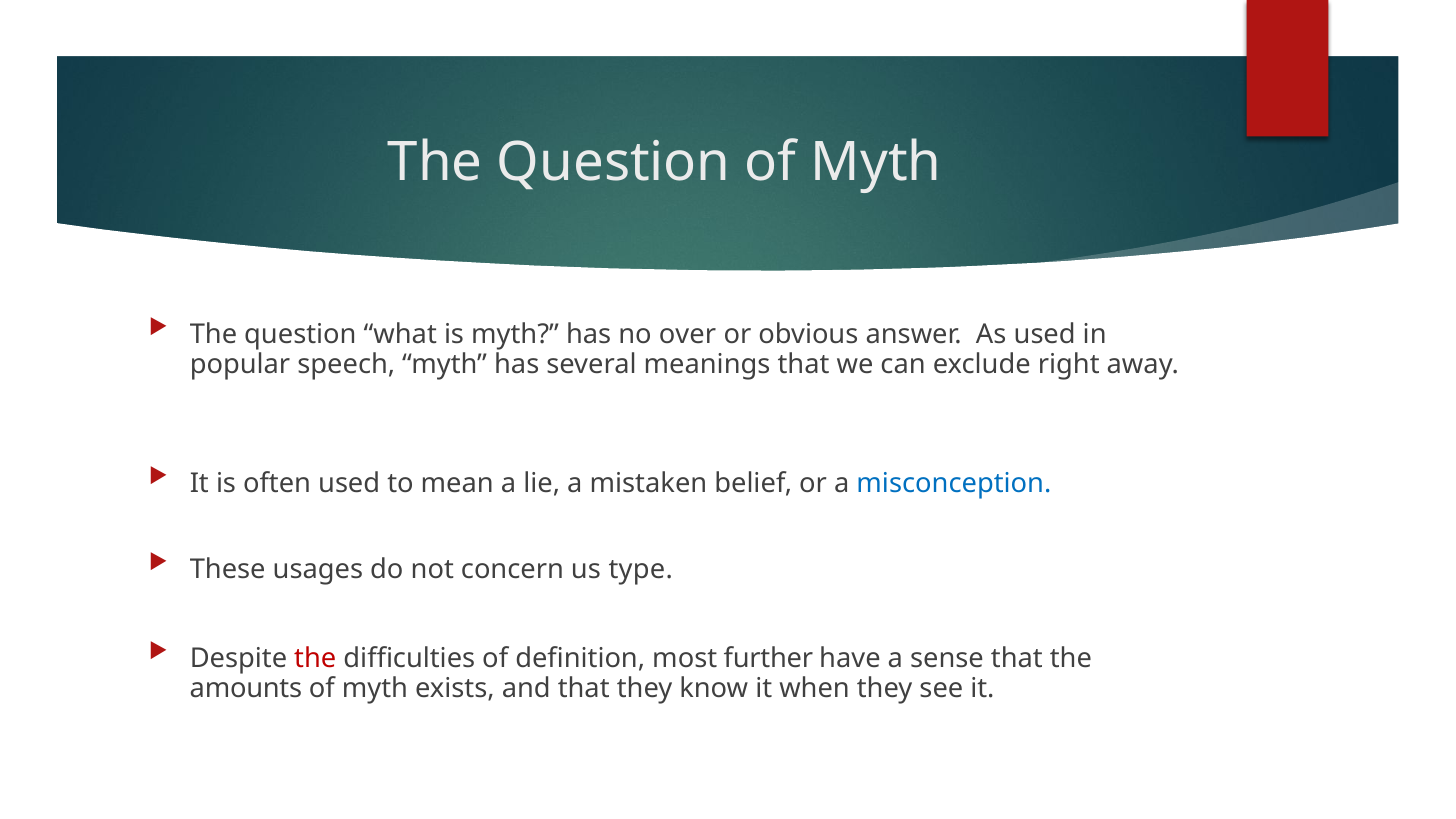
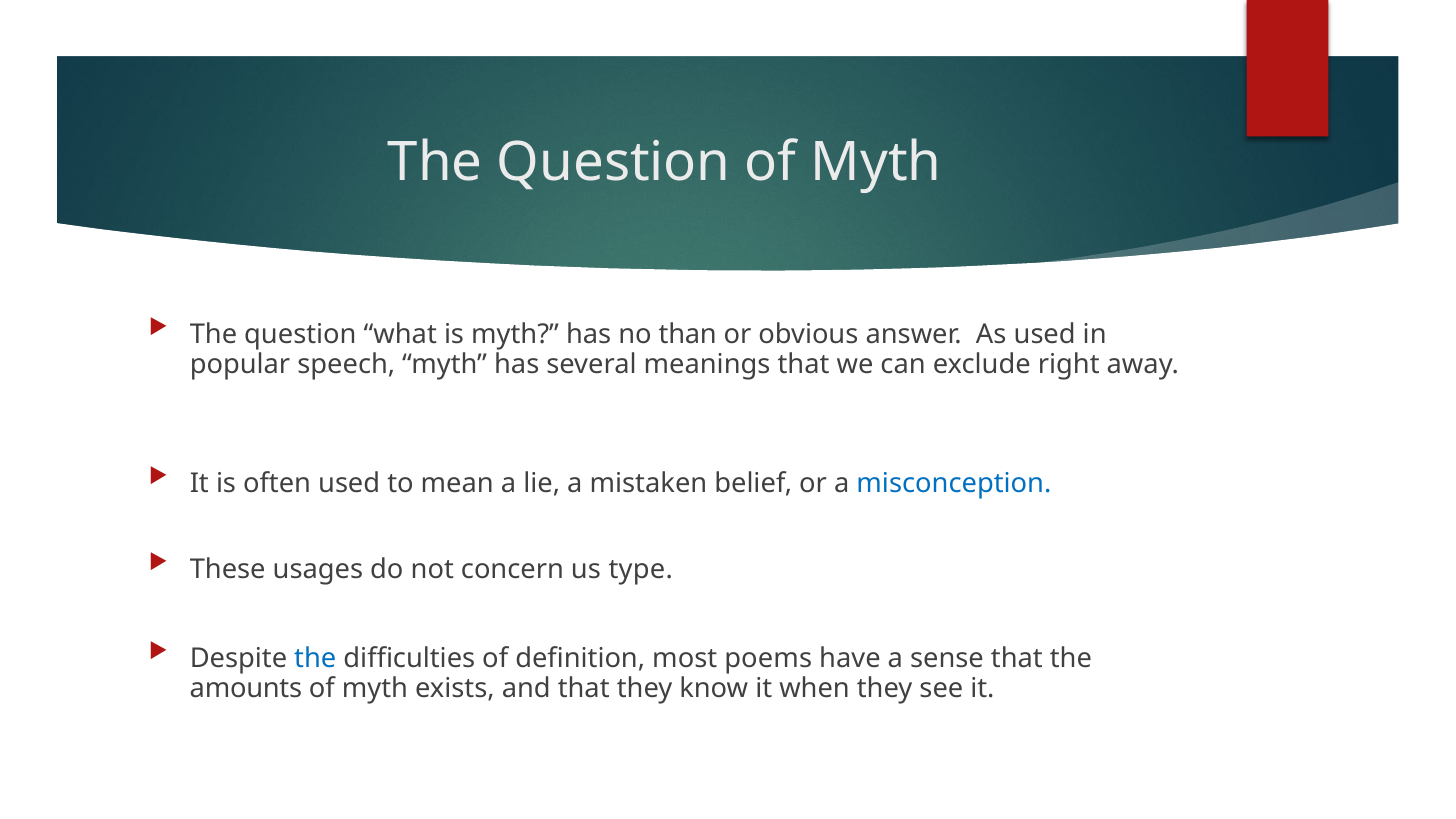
over: over -> than
the at (315, 659) colour: red -> blue
further: further -> poems
